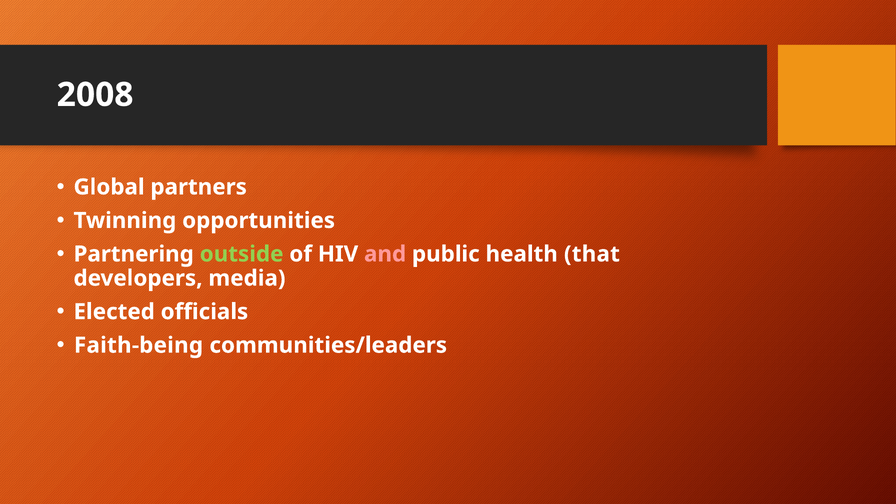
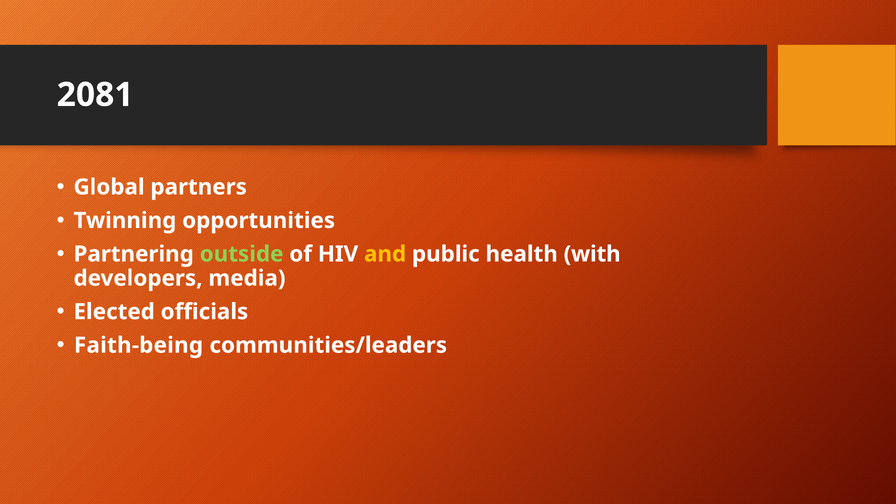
2008: 2008 -> 2081
and colour: pink -> yellow
that: that -> with
